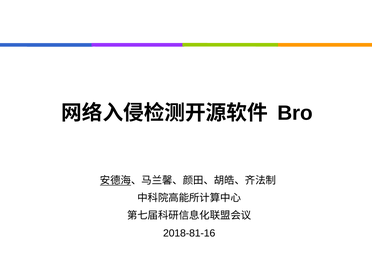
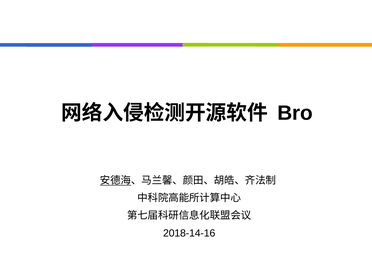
2018-81-16: 2018-81-16 -> 2018-14-16
